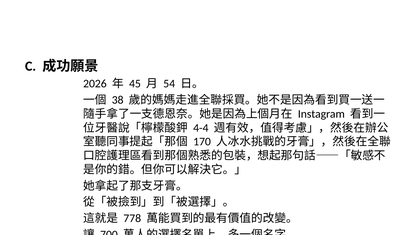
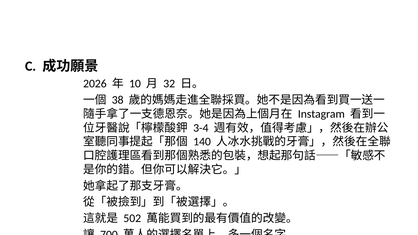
45: 45 -> 10
54: 54 -> 32
4-4: 4-4 -> 3-4
170: 170 -> 140
778: 778 -> 502
